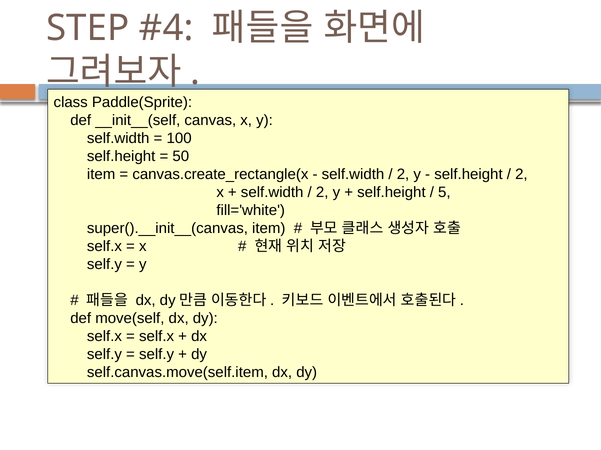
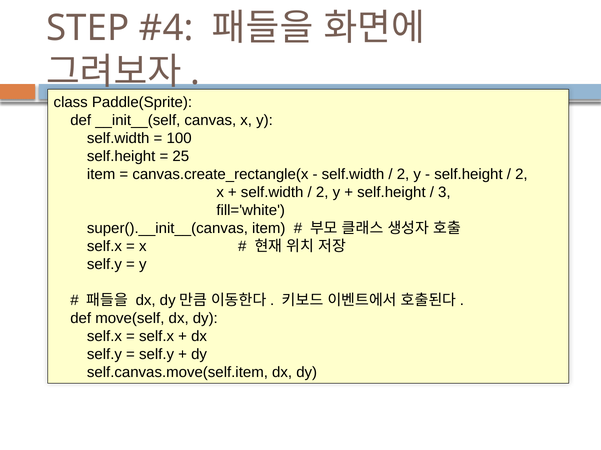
50: 50 -> 25
5: 5 -> 3
